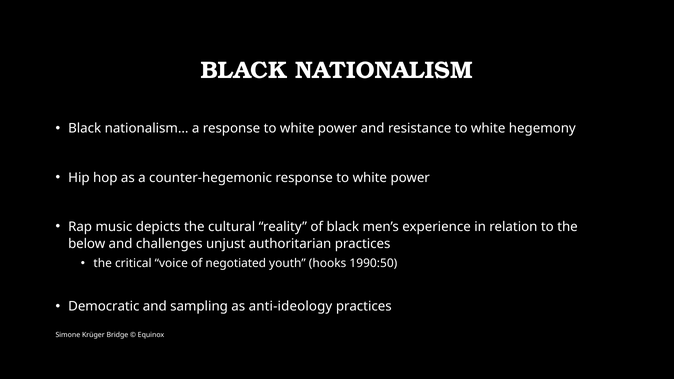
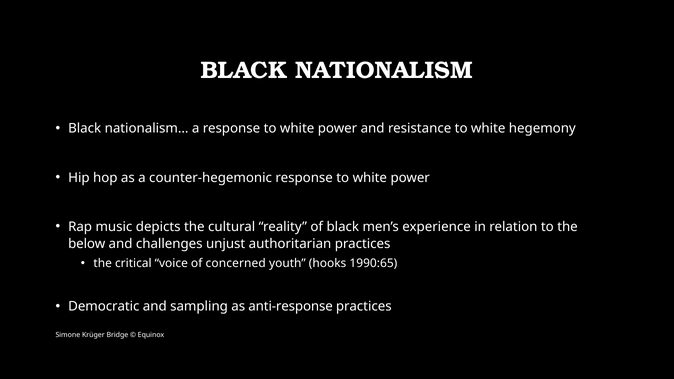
negotiated: negotiated -> concerned
1990:50: 1990:50 -> 1990:65
anti-ideology: anti-ideology -> anti-response
